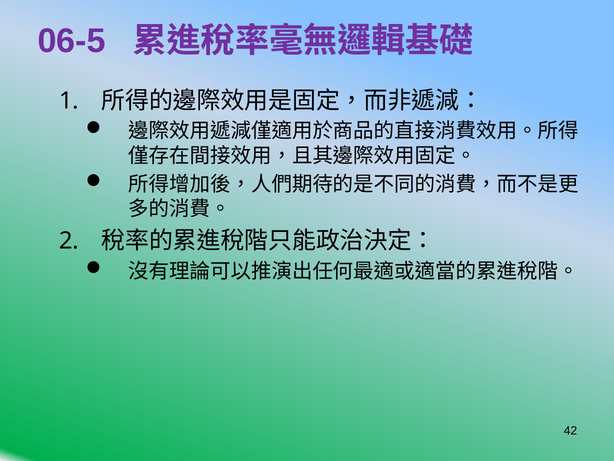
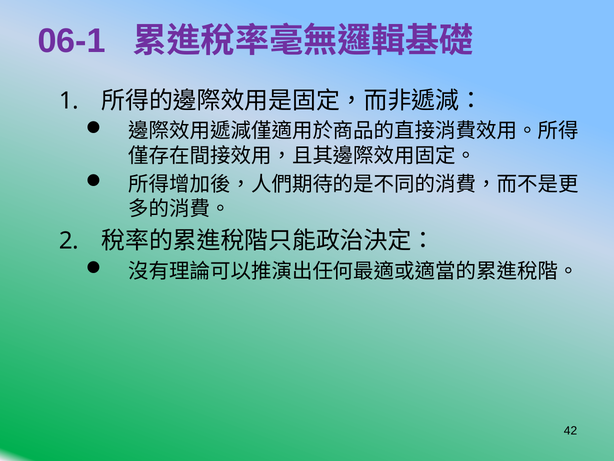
06-5: 06-5 -> 06-1
